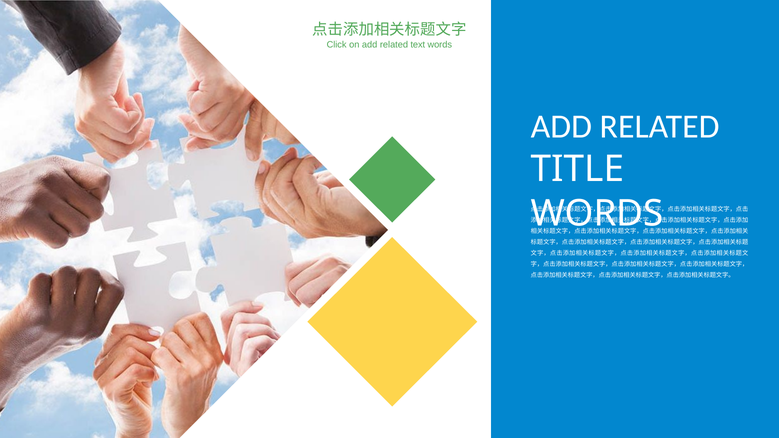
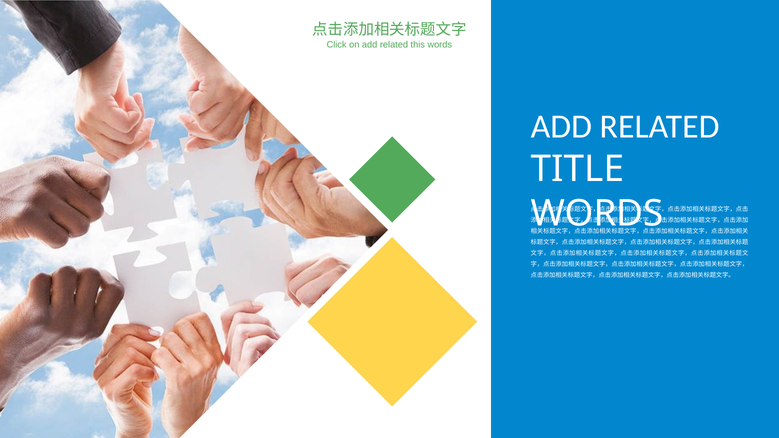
text: text -> this
